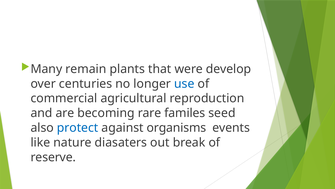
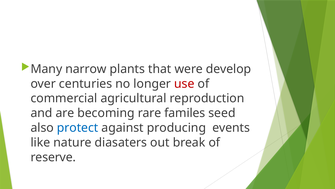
remain: remain -> narrow
use colour: blue -> red
organisms: organisms -> producing
